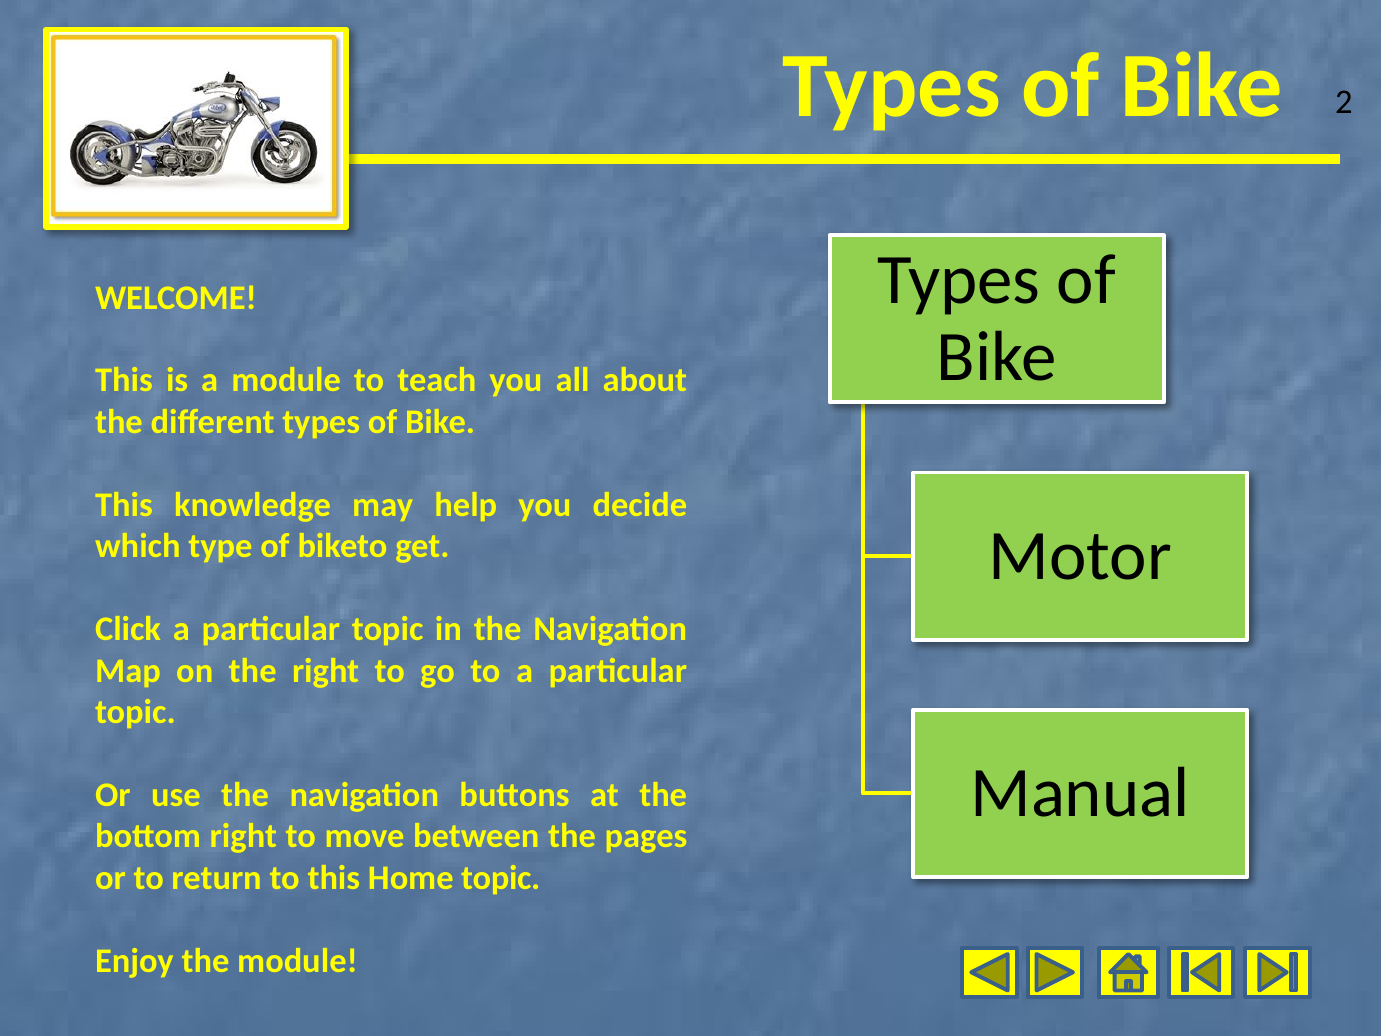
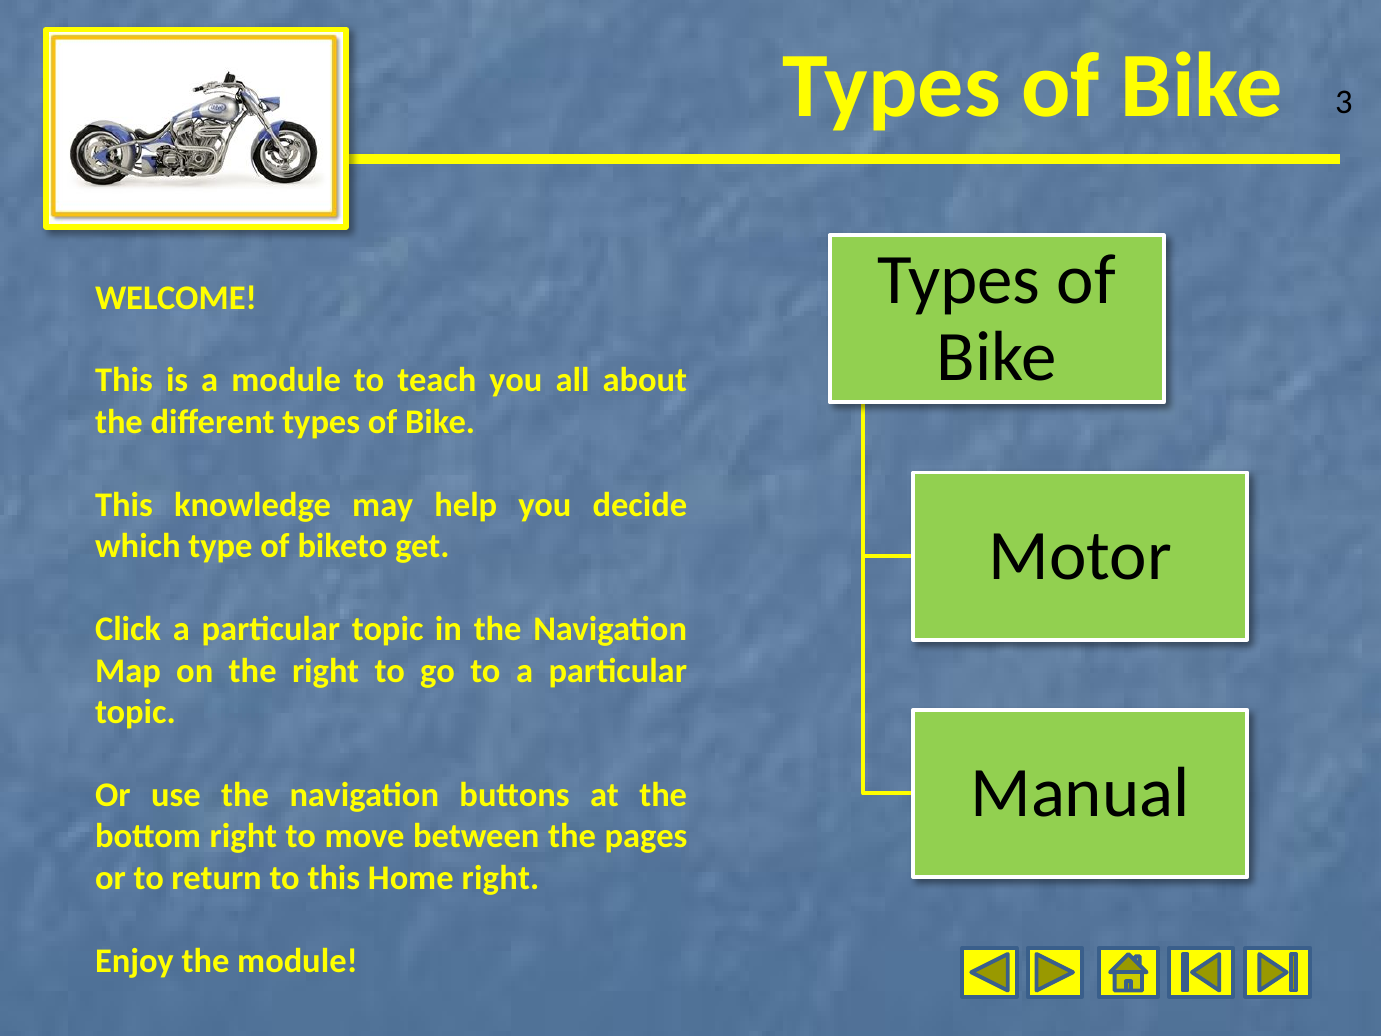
2: 2 -> 3
Home topic: topic -> right
